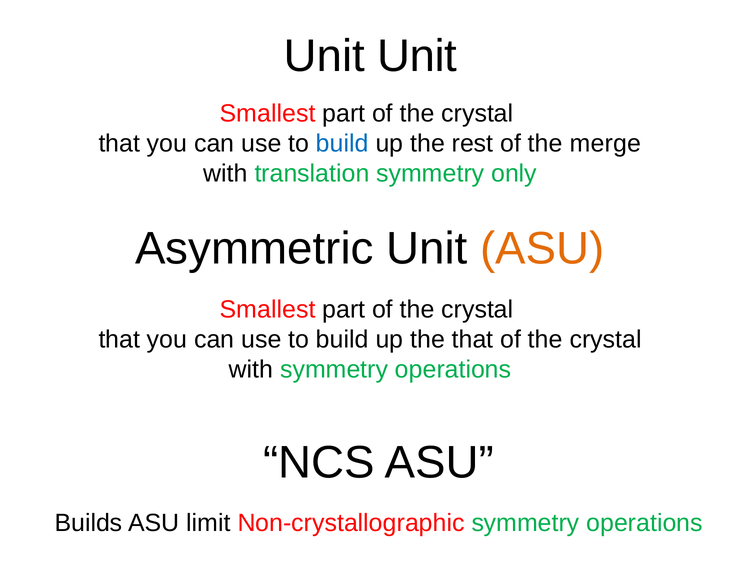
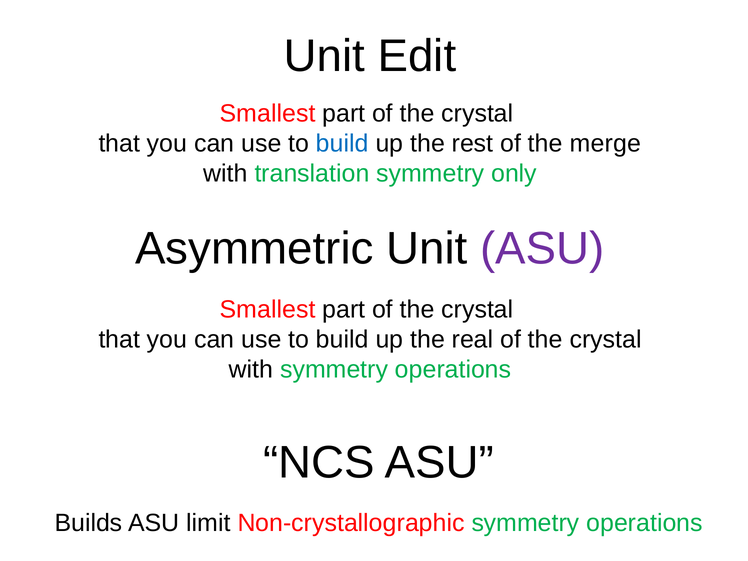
Unit Unit: Unit -> Edit
ASU at (542, 249) colour: orange -> purple
the that: that -> real
